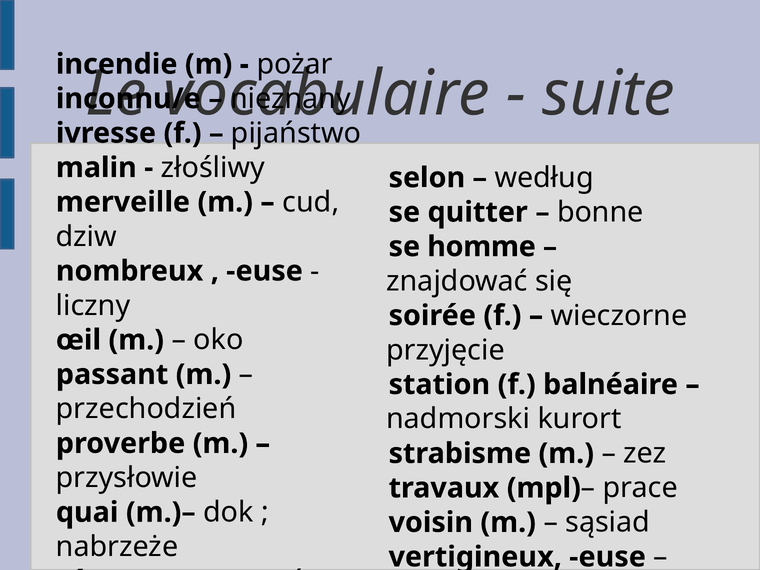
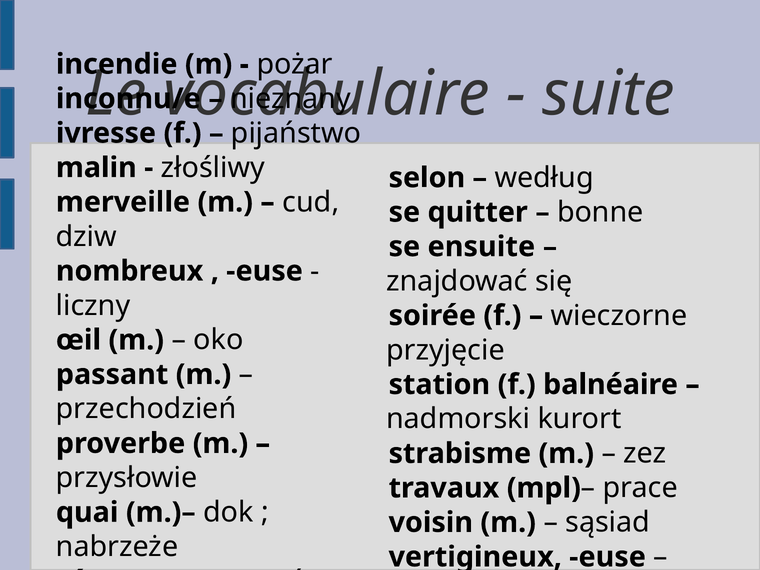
homme: homme -> ensuite
